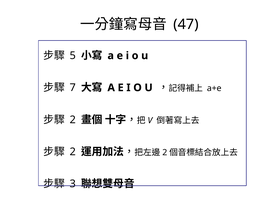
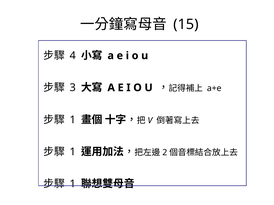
47: 47 -> 15
5: 5 -> 4
7: 7 -> 3
2 at (73, 120): 2 -> 1
2 at (73, 152): 2 -> 1
3 at (73, 184): 3 -> 1
